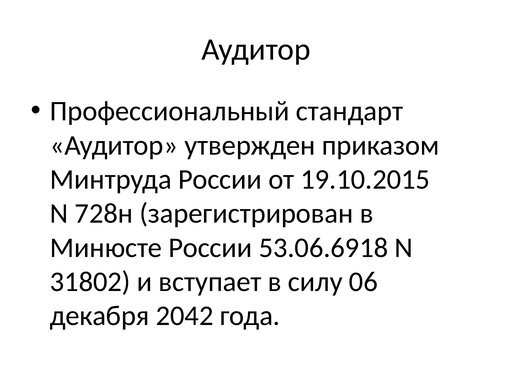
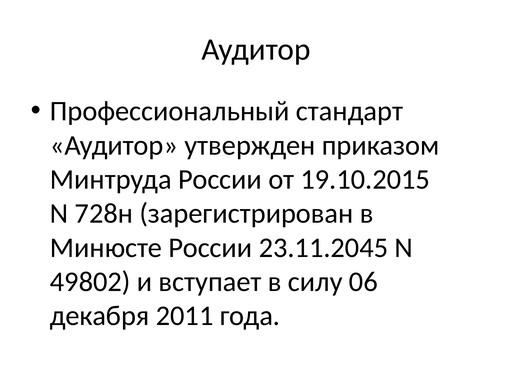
53.06.6918: 53.06.6918 -> 23.11.2045
31802: 31802 -> 49802
2042: 2042 -> 2011
